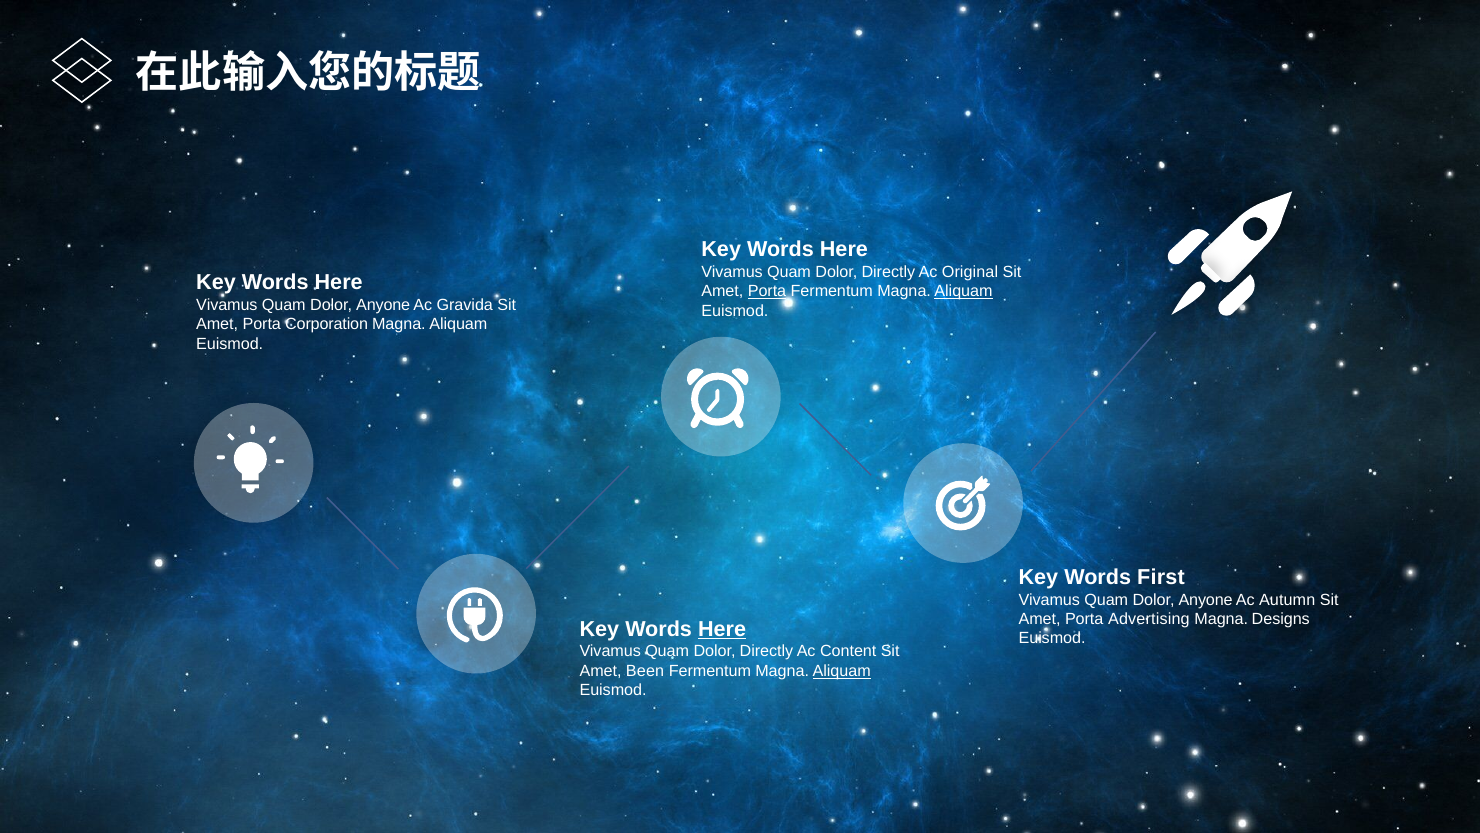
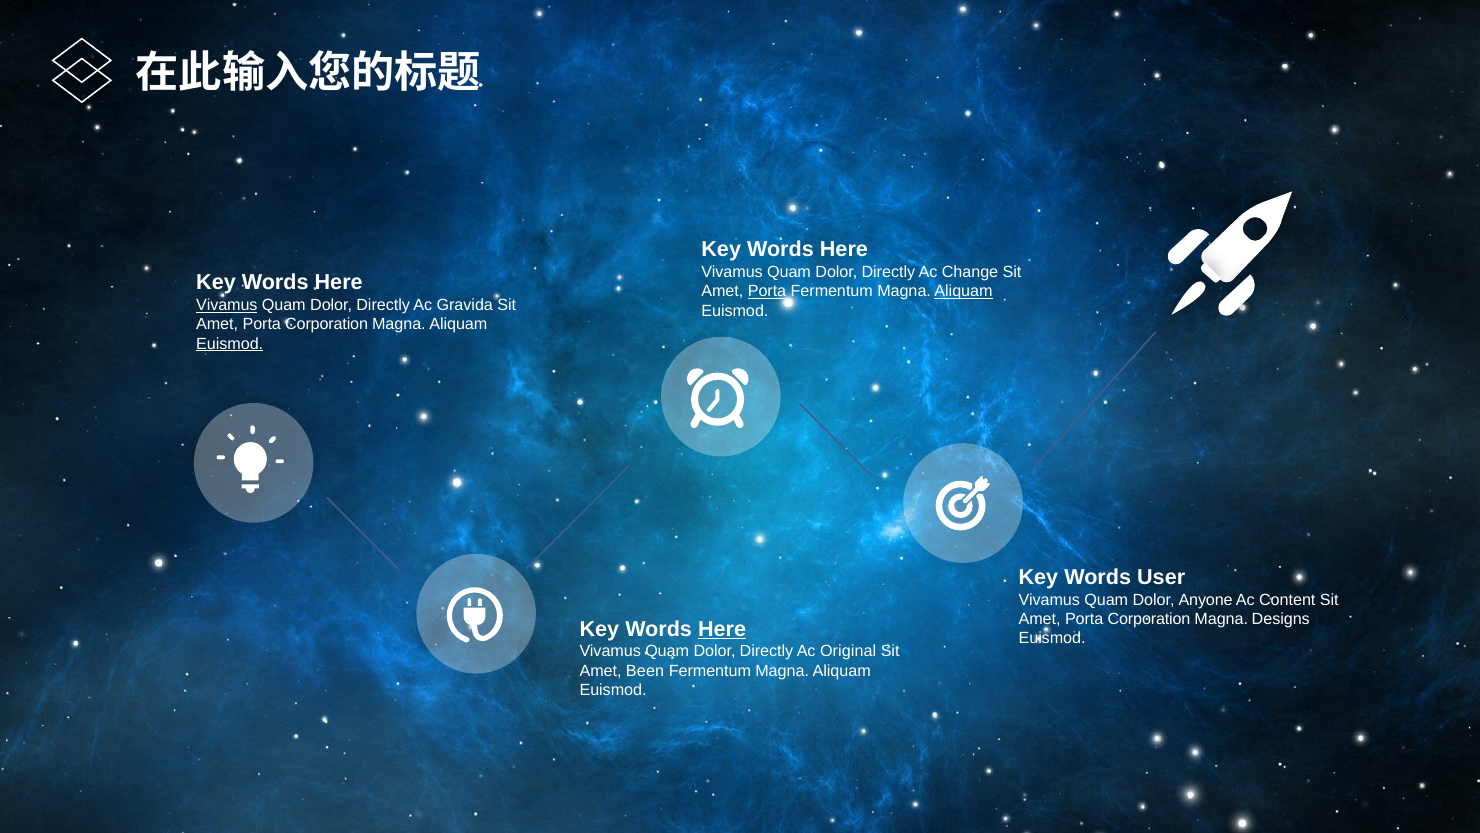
Original: Original -> Change
Vivamus at (227, 305) underline: none -> present
Anyone at (383, 305): Anyone -> Directly
Euismod at (230, 344) underline: none -> present
First: First -> User
Autumn: Autumn -> Content
Advertising at (1149, 619): Advertising -> Corporation
Content: Content -> Original
Aliquam at (842, 671) underline: present -> none
